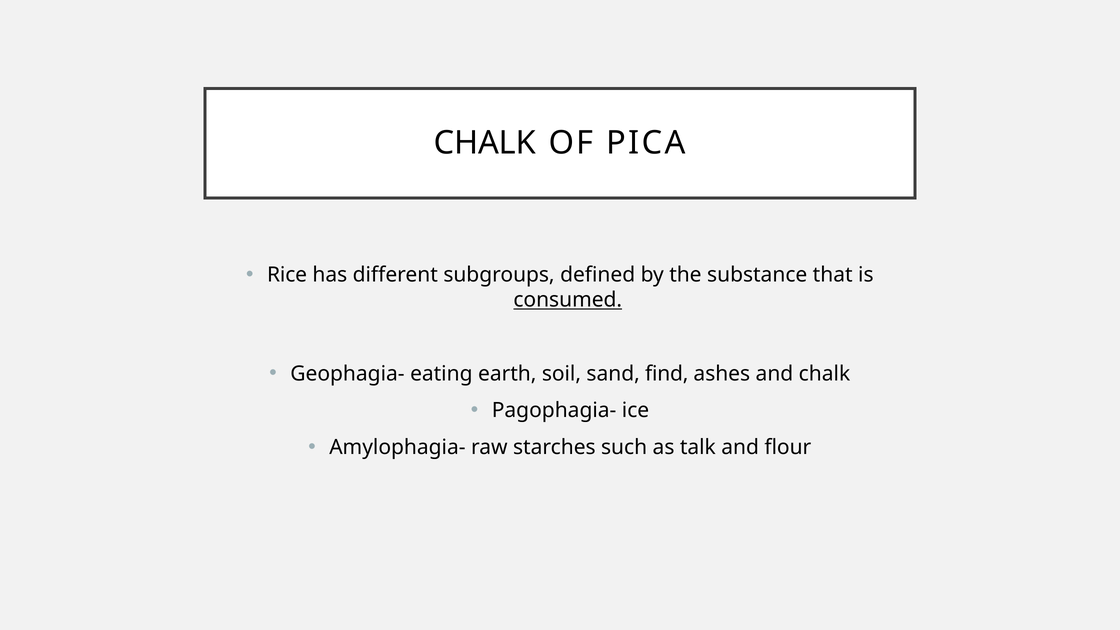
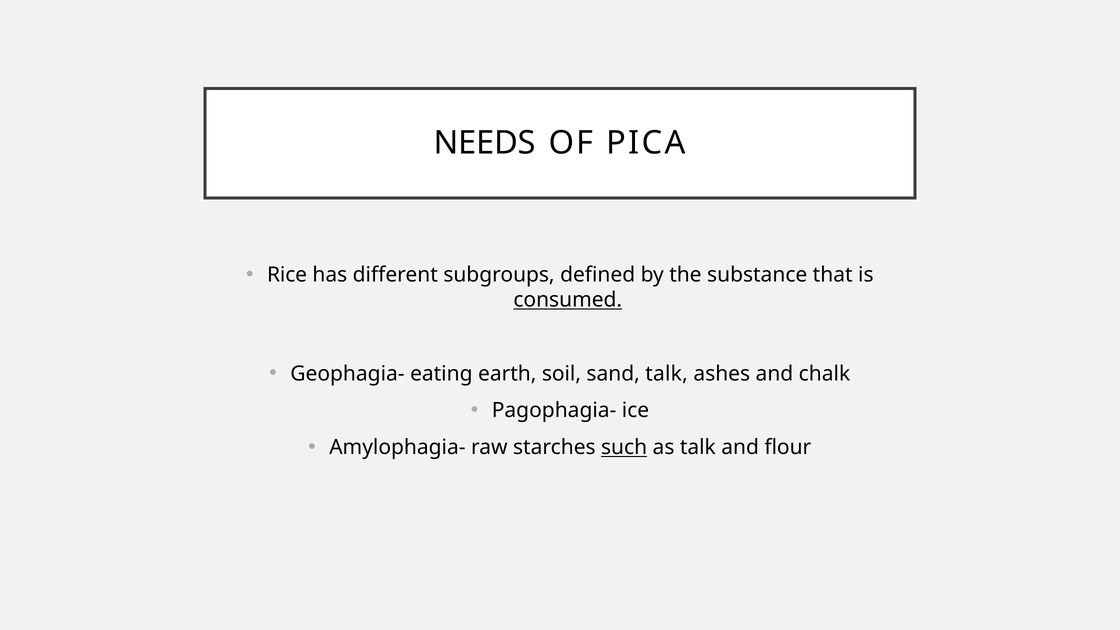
CHALK at (485, 143): CHALK -> NEEDS
sand find: find -> talk
such underline: none -> present
